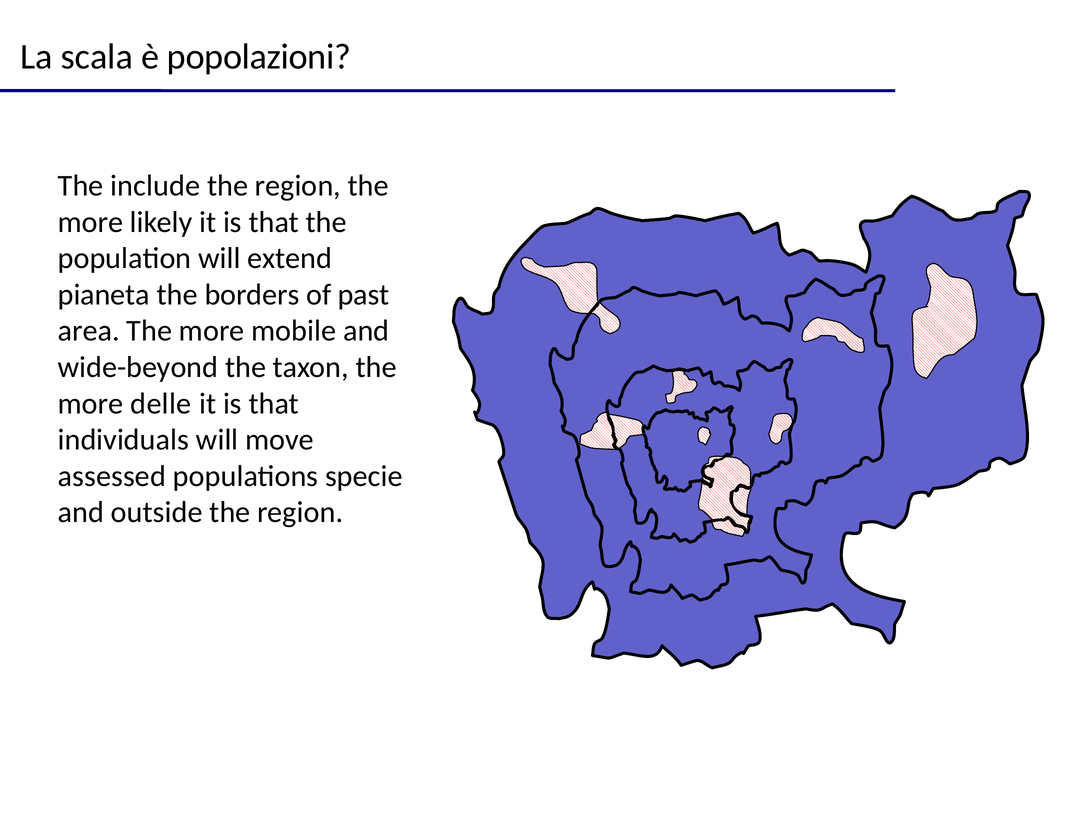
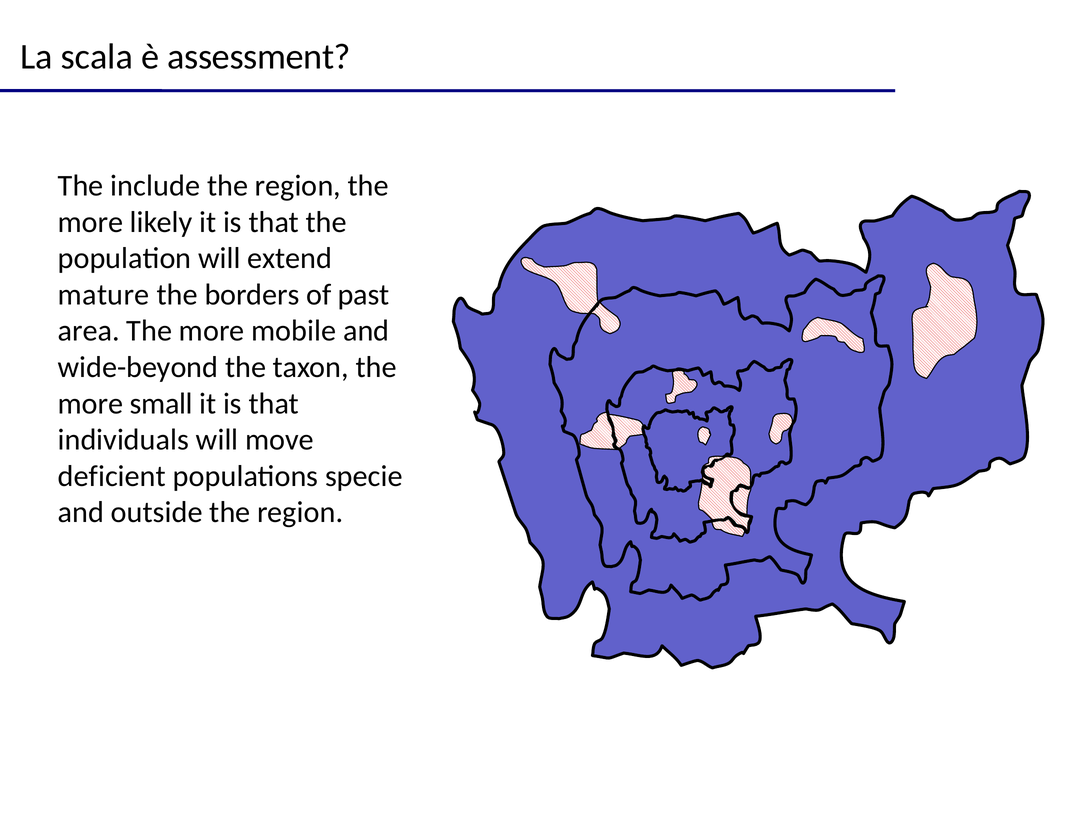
popolazioni: popolazioni -> assessment
pianeta: pianeta -> mature
delle: delle -> small
assessed: assessed -> deficient
